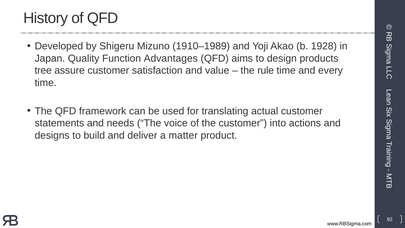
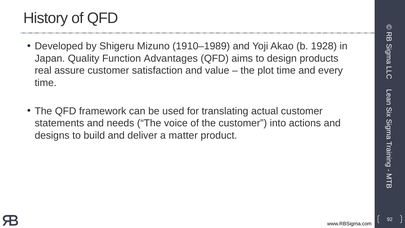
tree: tree -> real
rule: rule -> plot
